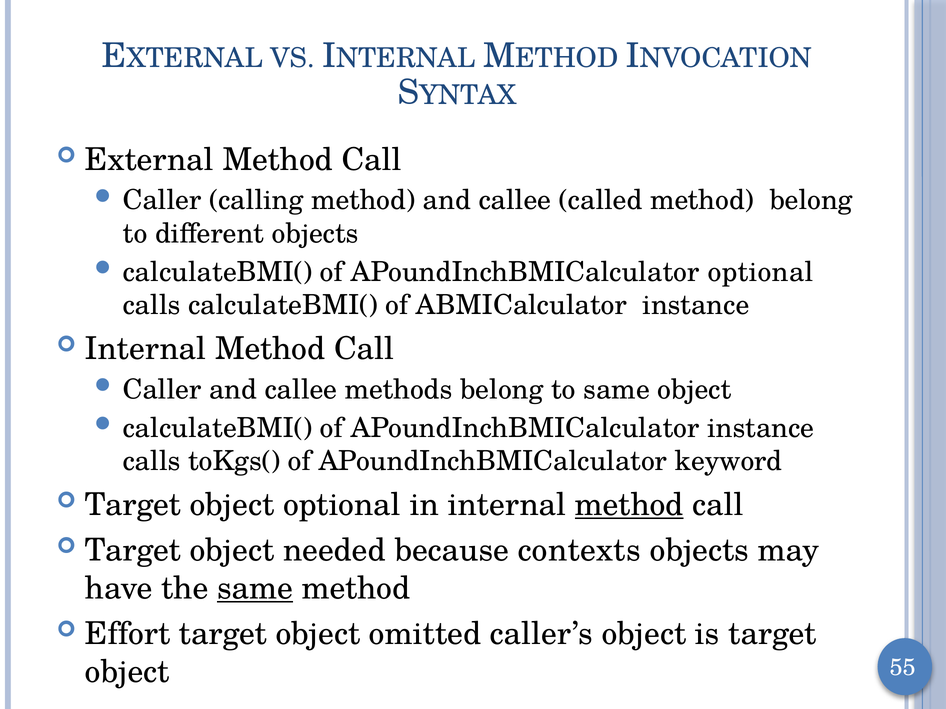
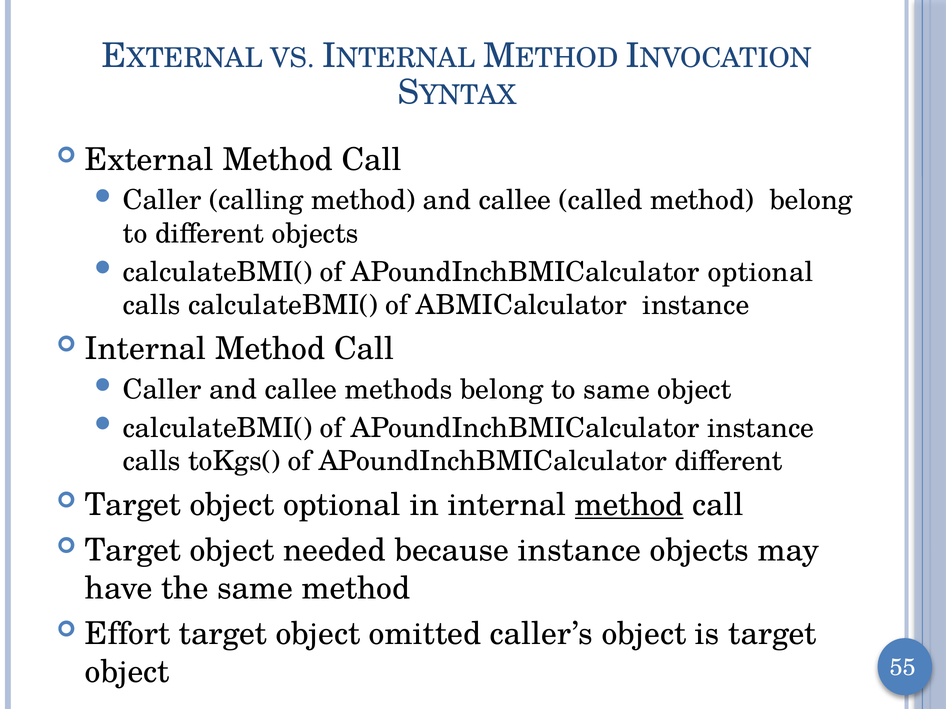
APoundInchBMICalculator keyword: keyword -> different
because contexts: contexts -> instance
same at (255, 589) underline: present -> none
